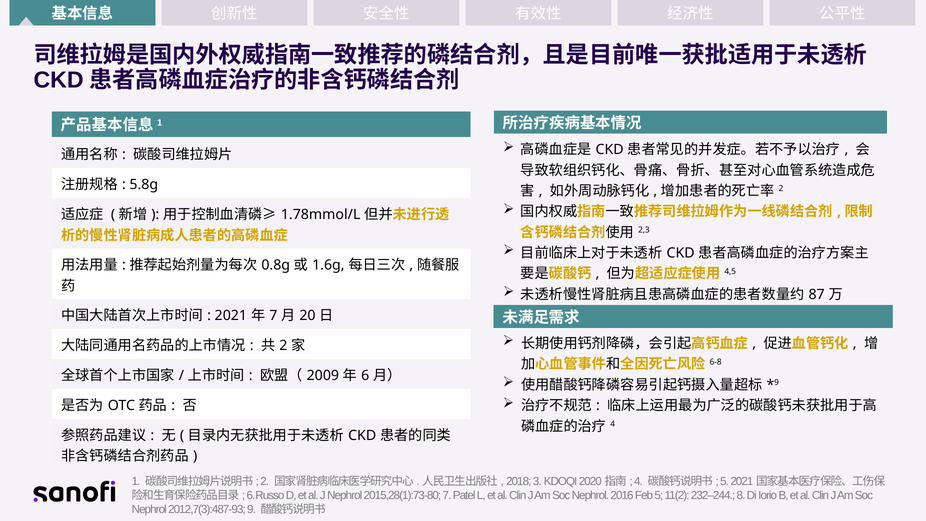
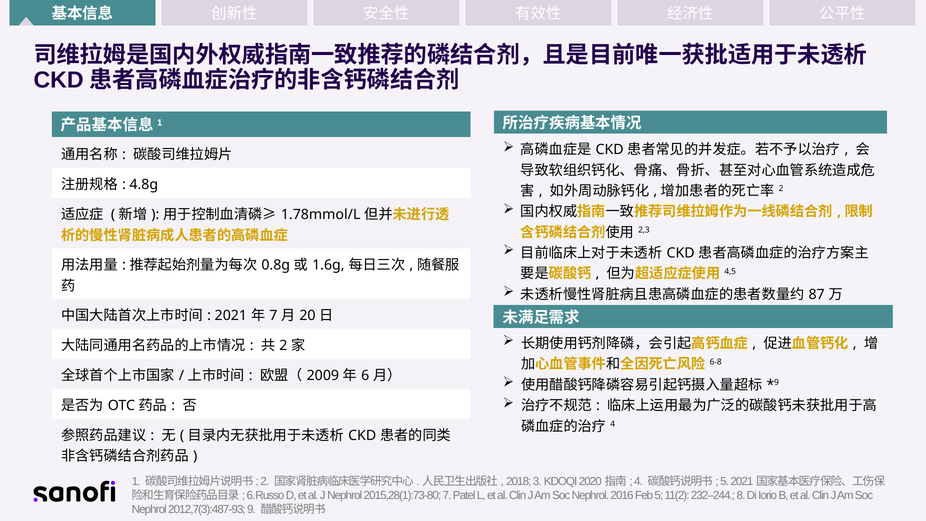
5.8g: 5.8g -> 4.8g
